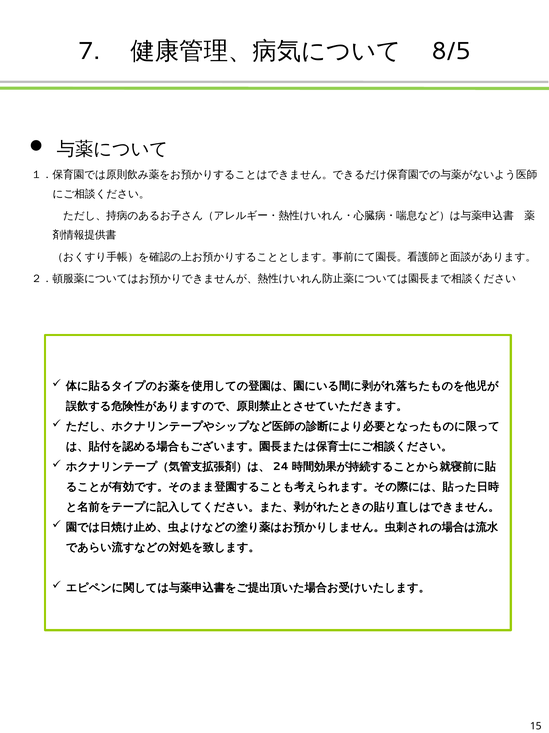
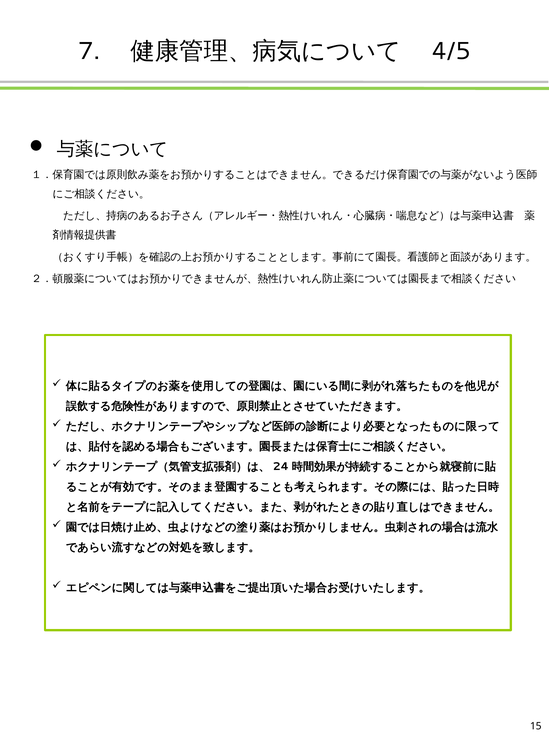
8/5: 8/5 -> 4/5
